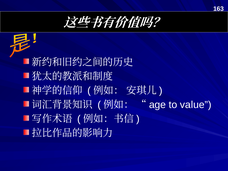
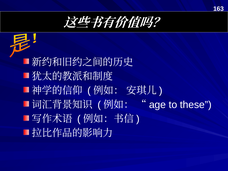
to value: value -> these
